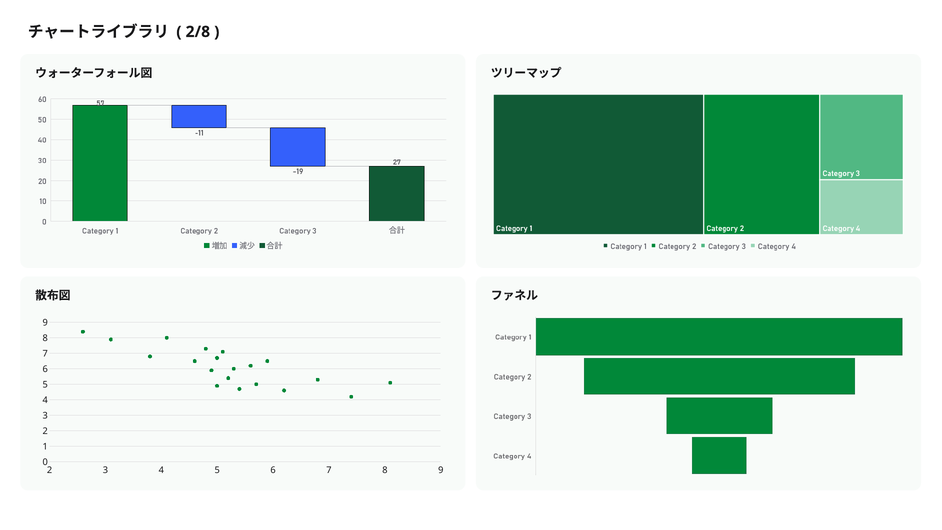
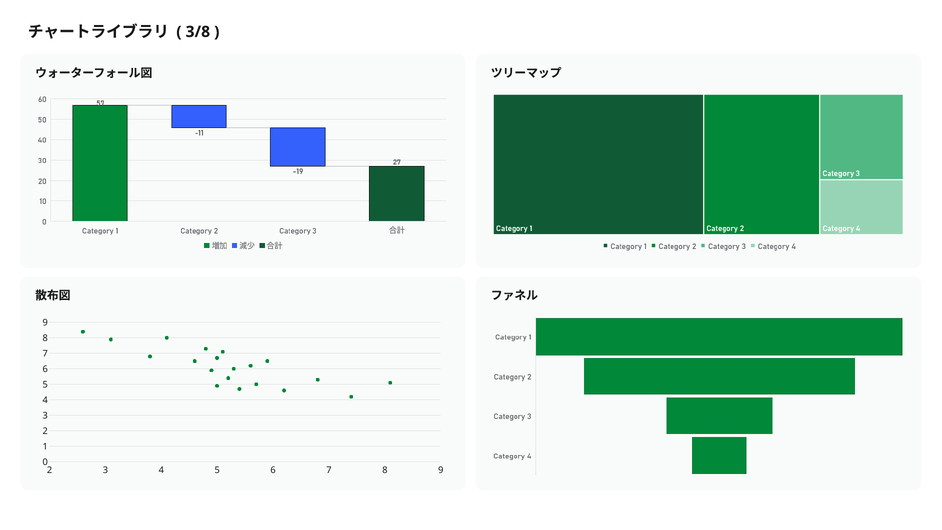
2/8: 2/8 -> 3/8
